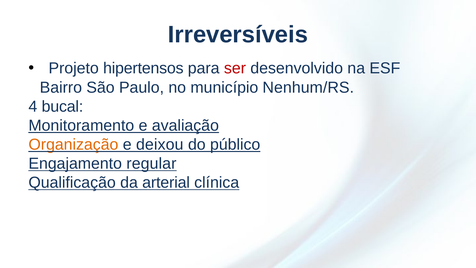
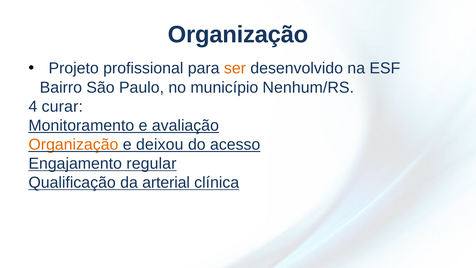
Irreversíveis at (238, 35): Irreversíveis -> Organização
hipertensos: hipertensos -> profissional
ser colour: red -> orange
bucal: bucal -> curar
público: público -> acesso
